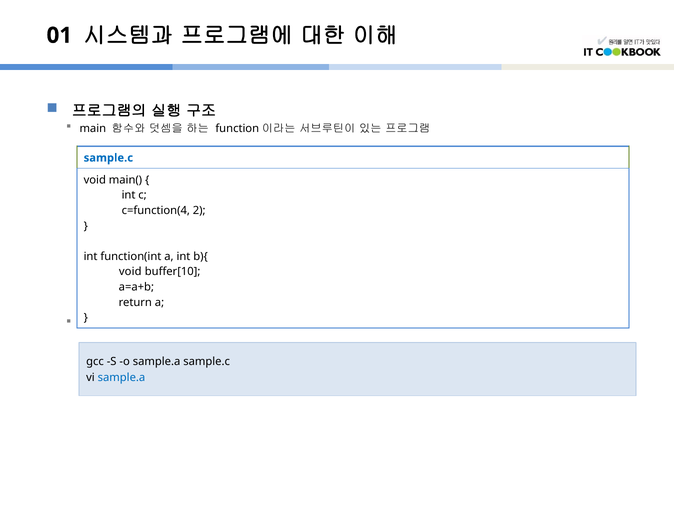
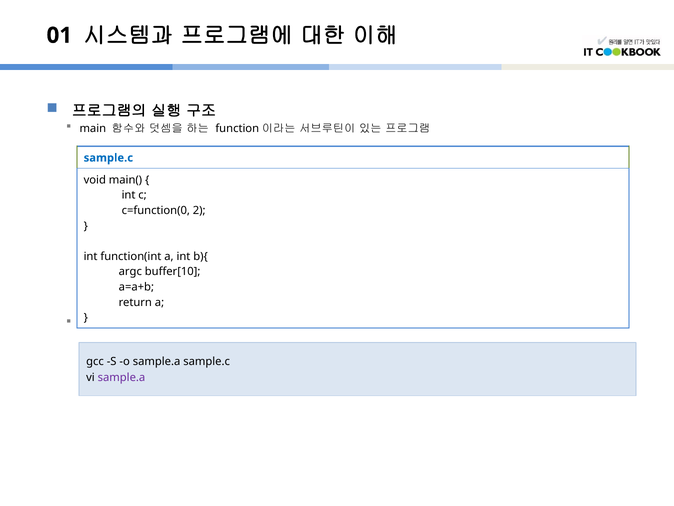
c=function(4: c=function(4 -> c=function(0
void at (130, 271): void -> argc
sample.a at (121, 377) colour: blue -> purple
